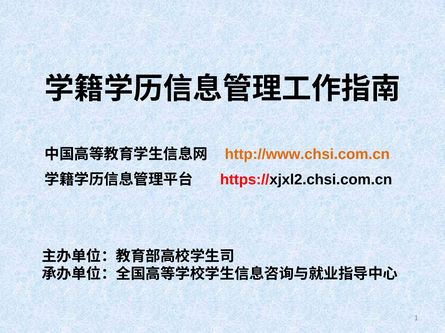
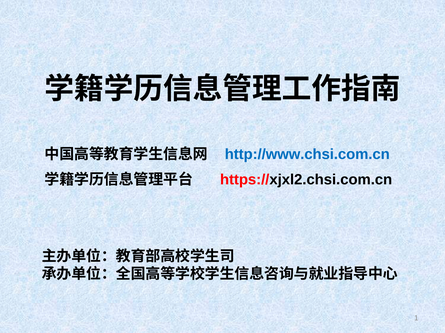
http://www.chsi.com.cn colour: orange -> blue
